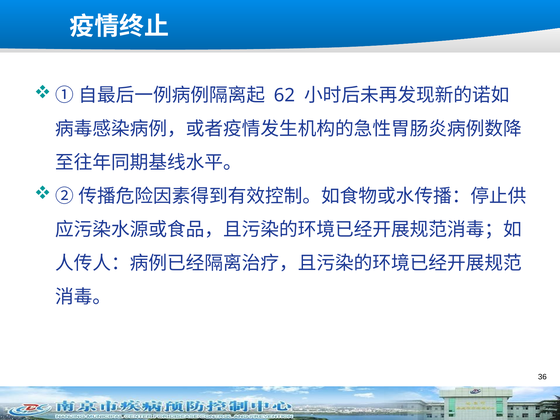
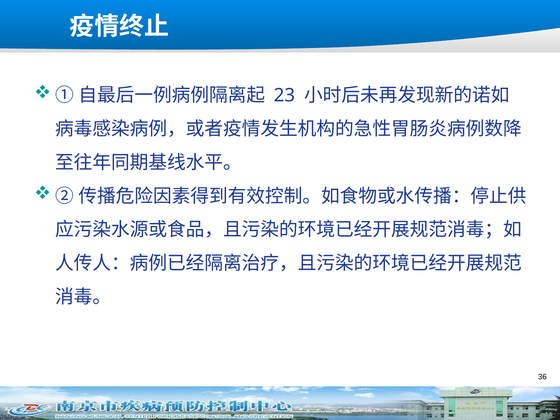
62: 62 -> 23
